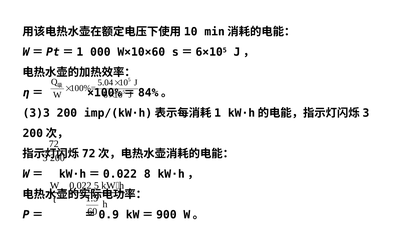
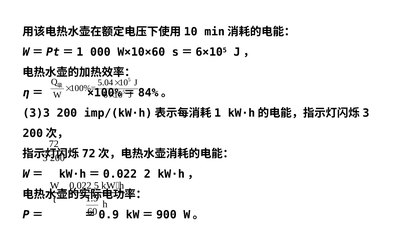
8: 8 -> 2
